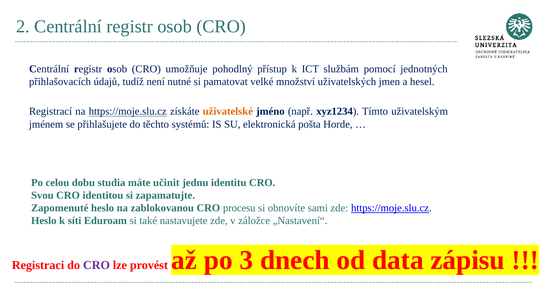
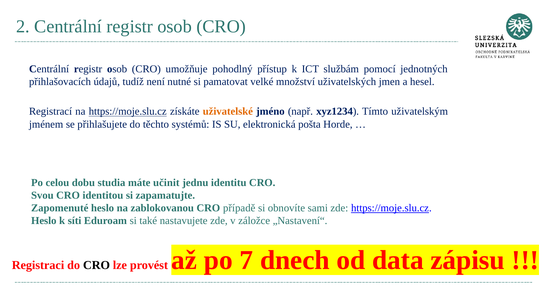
procesu: procesu -> případě
CRO at (96, 265) colour: purple -> black
3: 3 -> 7
